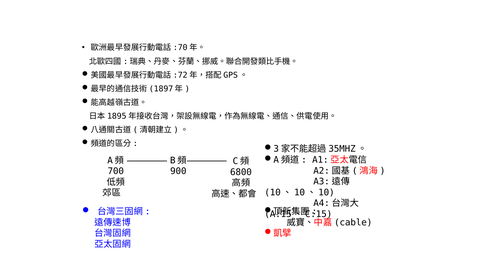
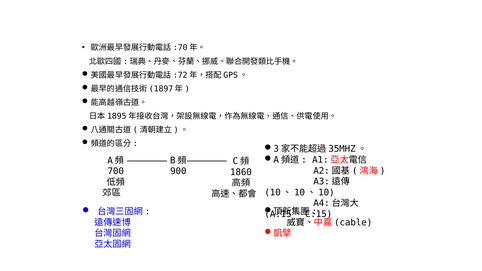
6800: 6800 -> 1860
